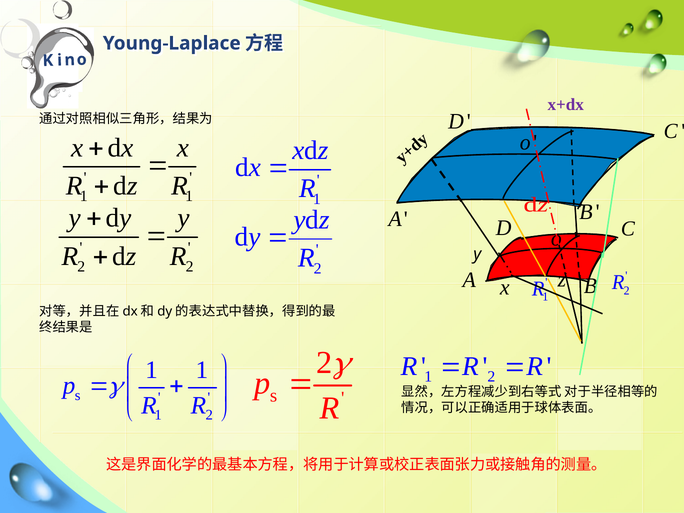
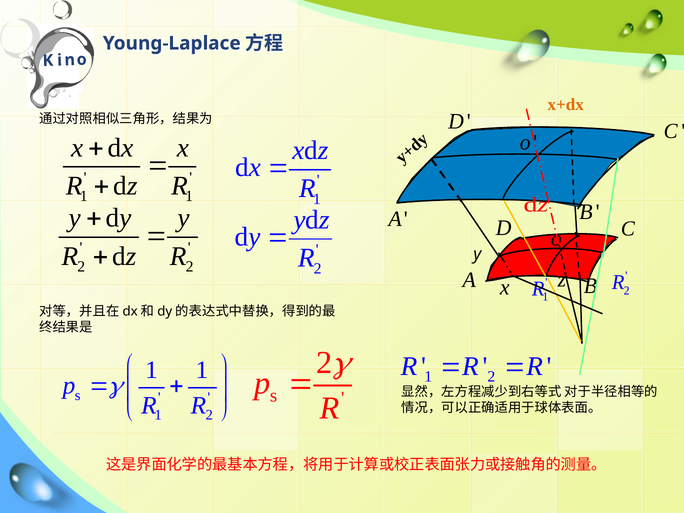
x+dx colour: purple -> orange
